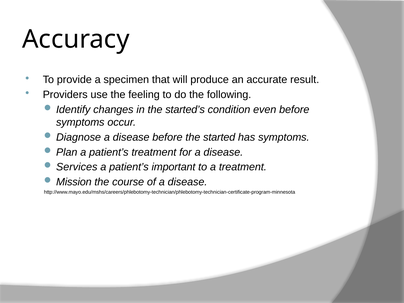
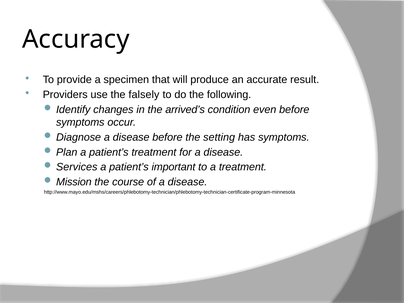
feeling: feeling -> falsely
started’s: started’s -> arrived’s
started: started -> setting
